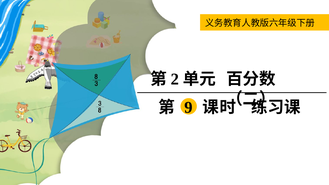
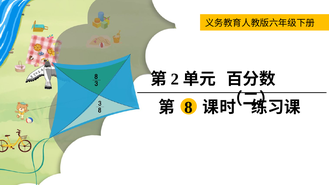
9: 9 -> 8
